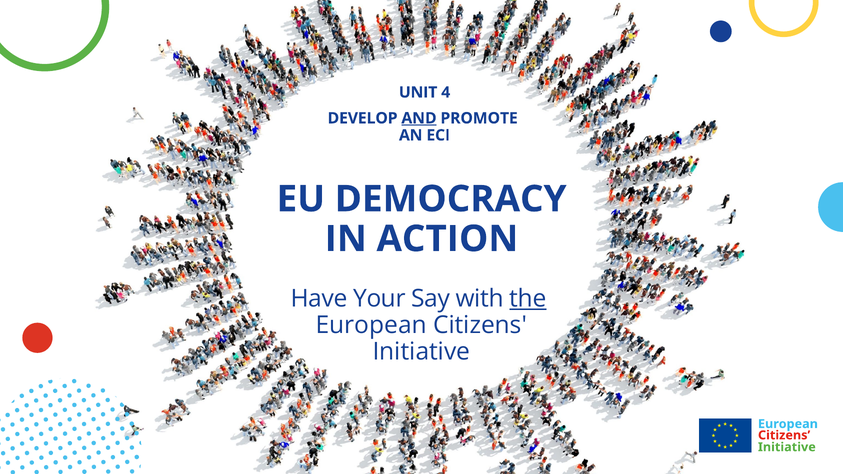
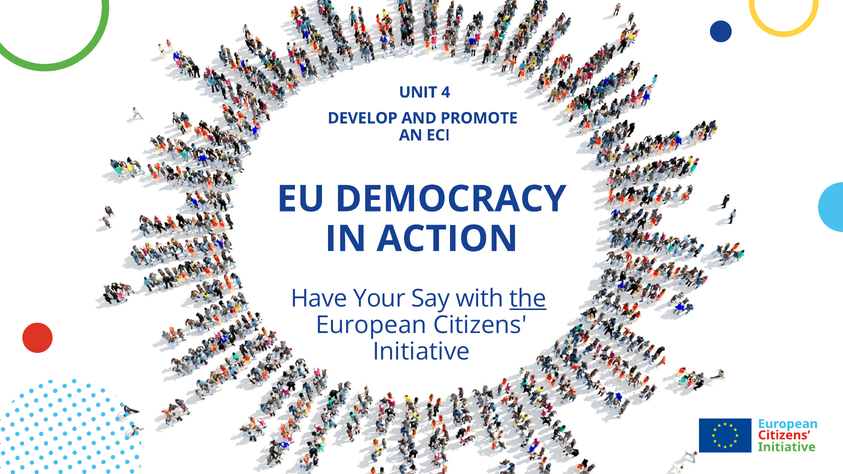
AND underline: present -> none
